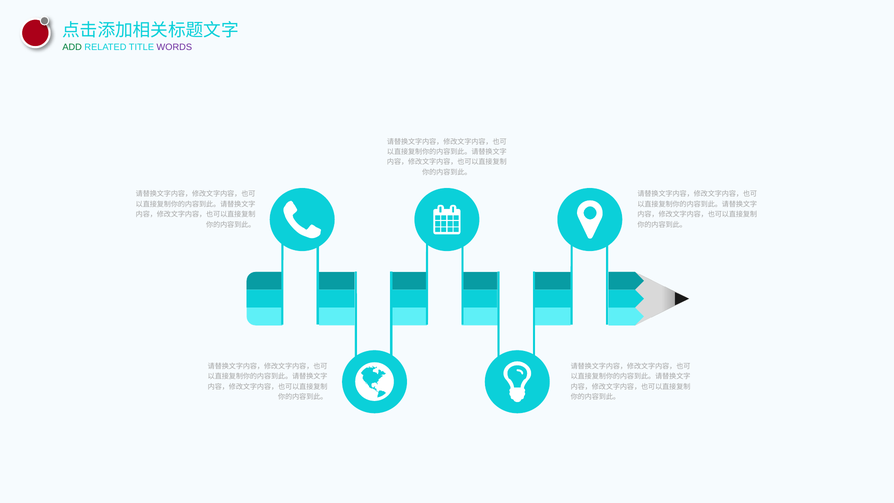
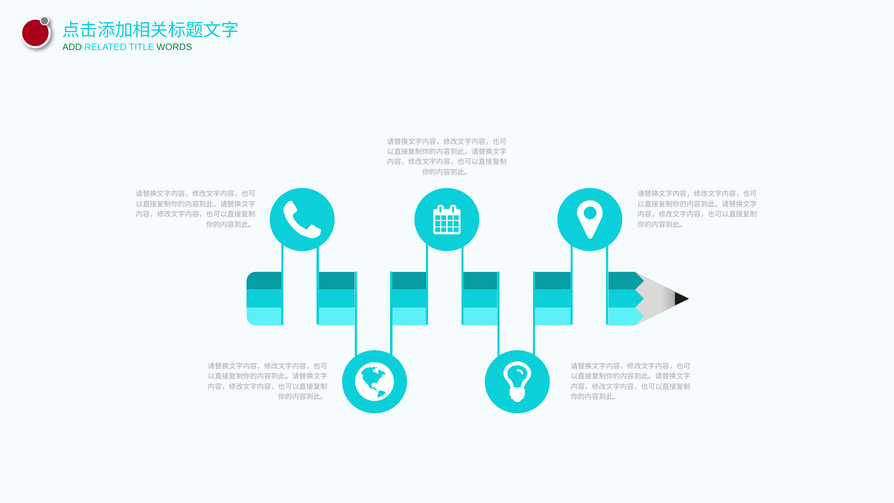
WORDS colour: purple -> green
